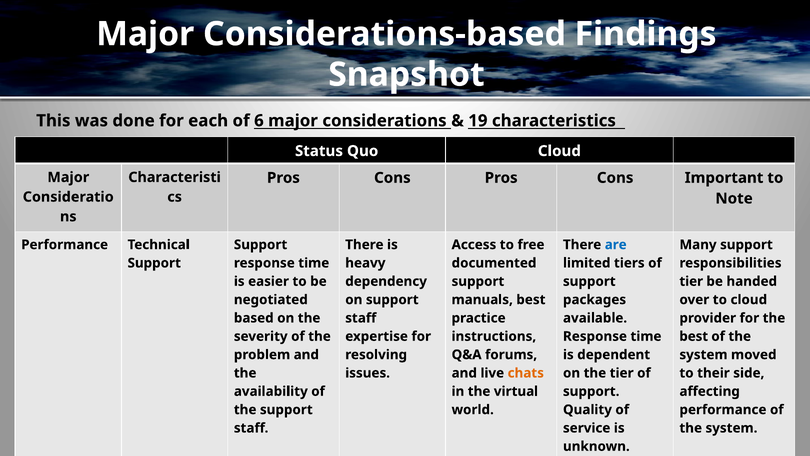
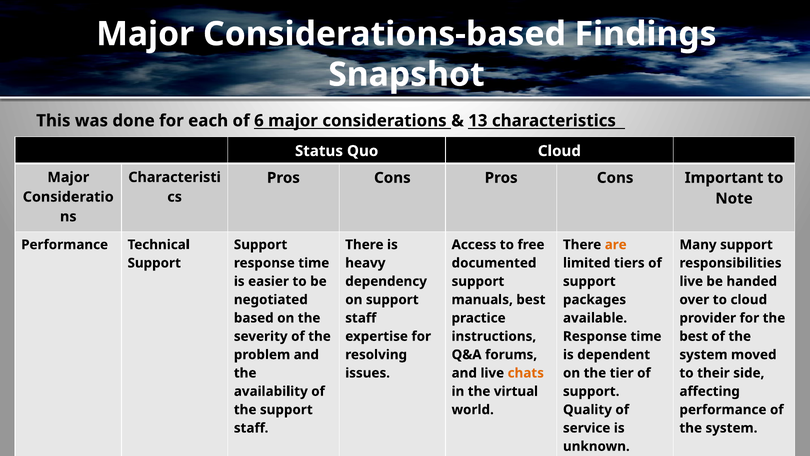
19: 19 -> 13
are colour: blue -> orange
tier at (691, 281): tier -> live
